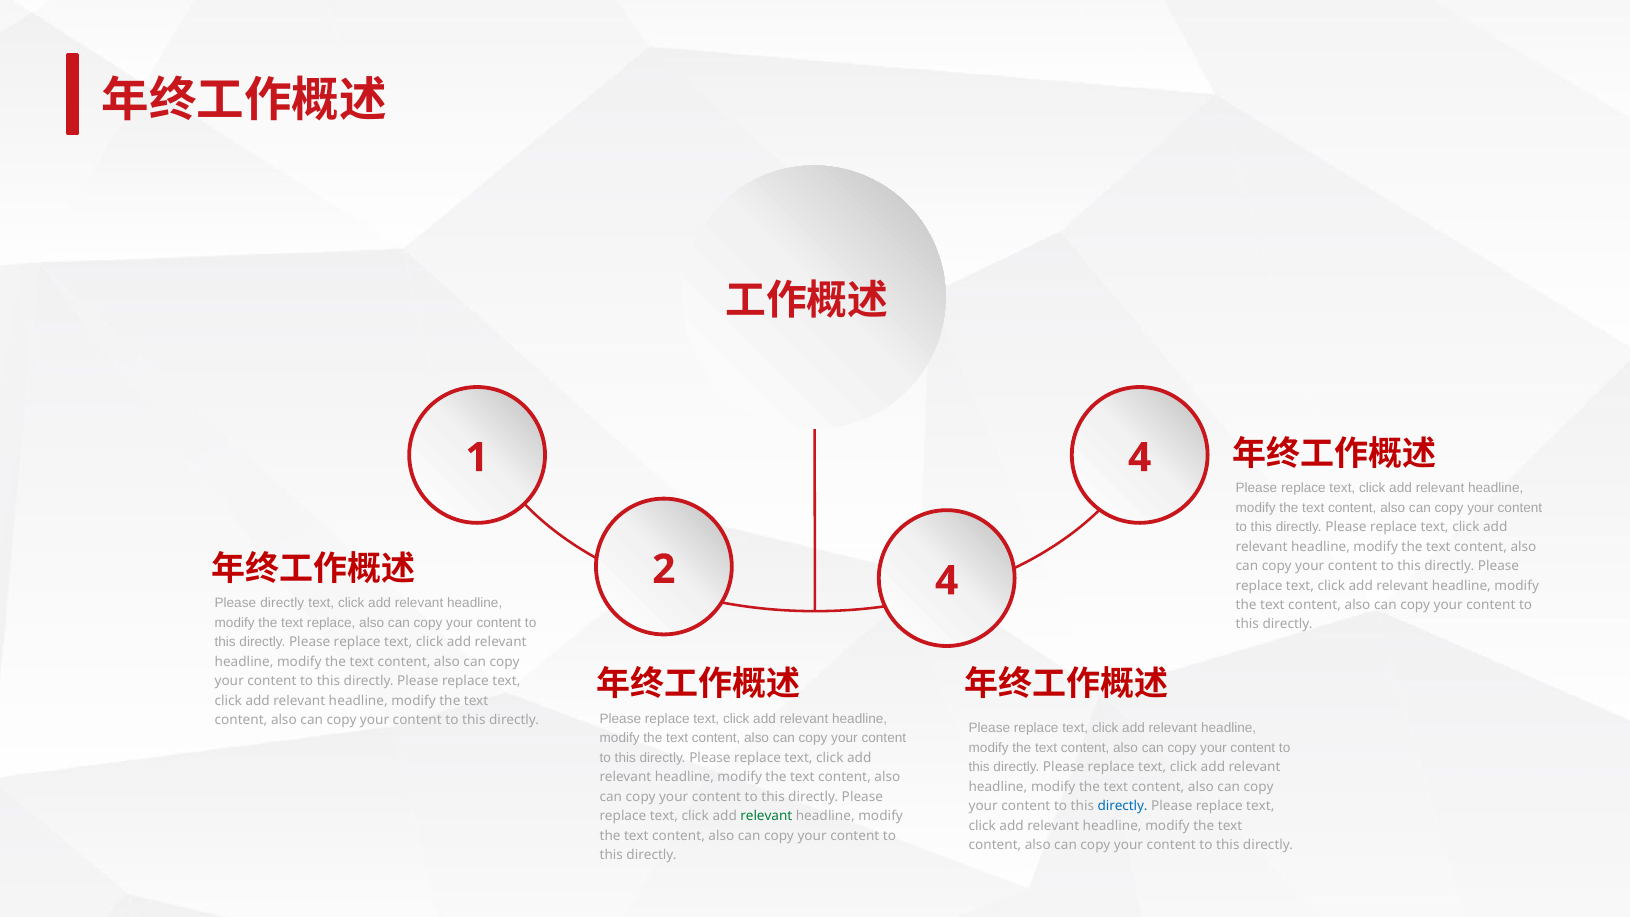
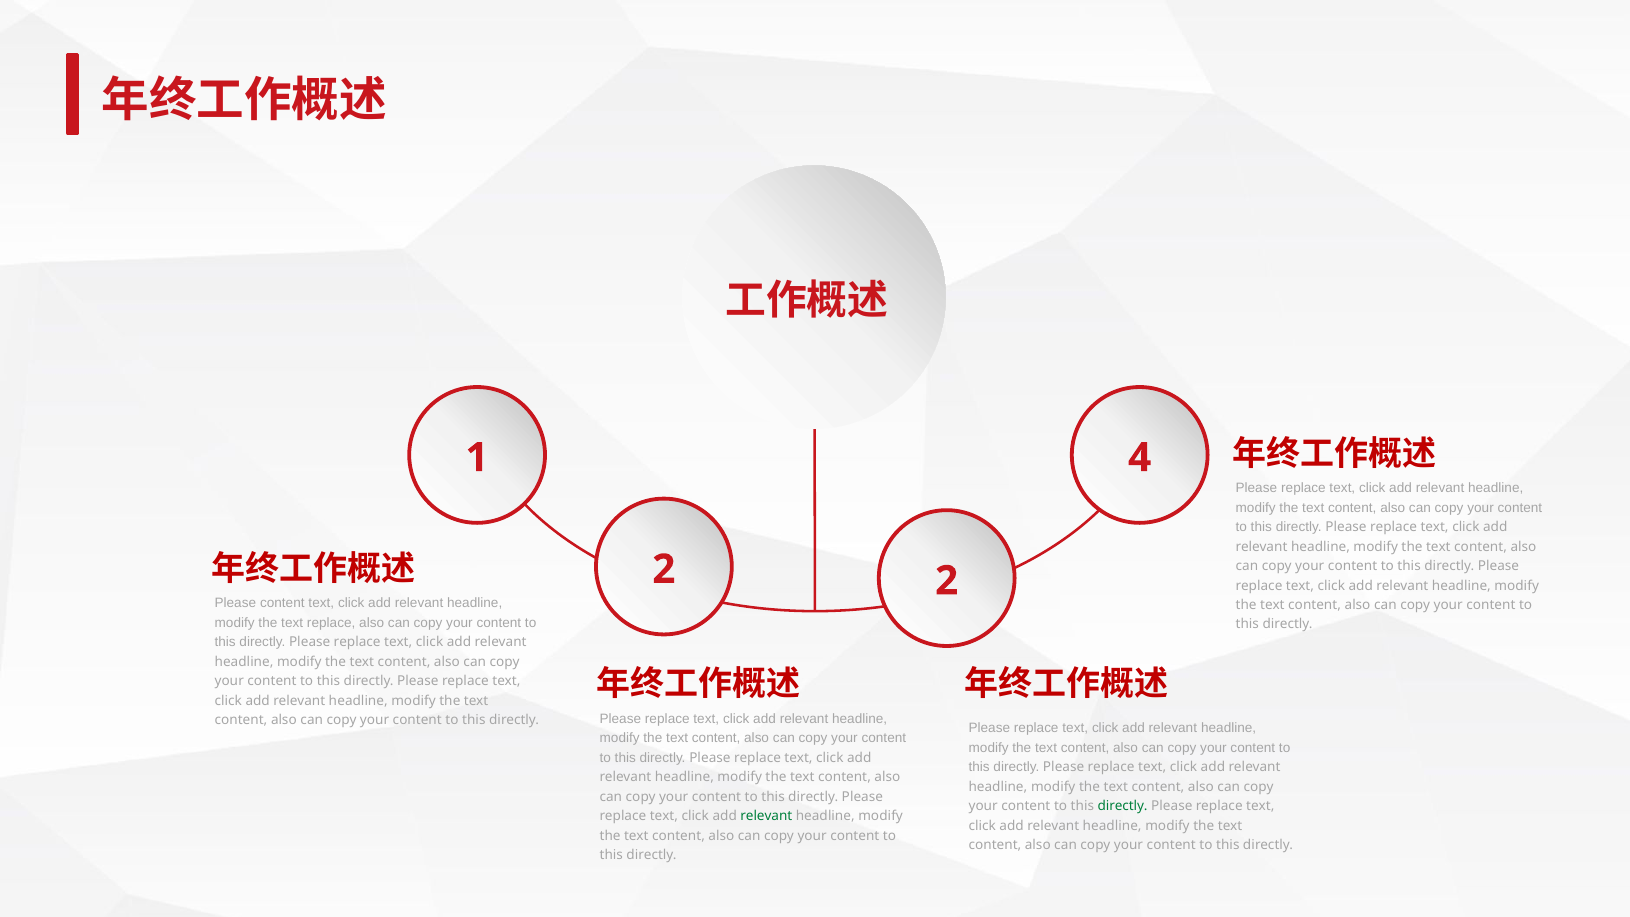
2 4: 4 -> 2
Please directly: directly -> content
directly at (1123, 806) colour: blue -> green
